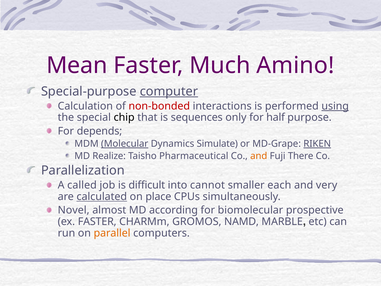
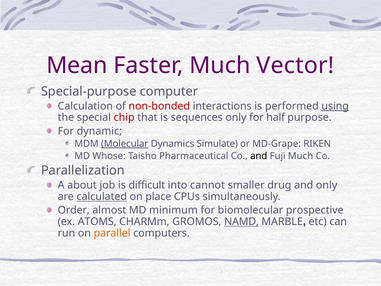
Amino: Amino -> Vector
computer underline: present -> none
chip colour: black -> red
depends: depends -> dynamic
RIKEN underline: present -> none
Realize: Realize -> Whose
and at (259, 156) colour: orange -> black
Fuji There: There -> Much
called: called -> about
each: each -> drug
and very: very -> only
Novel: Novel -> Order
according: according -> minimum
ex FASTER: FASTER -> ATOMS
NAMD underline: none -> present
